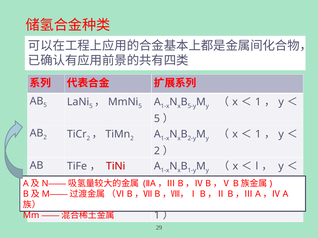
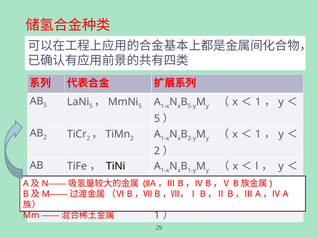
TiNi colour: red -> black
